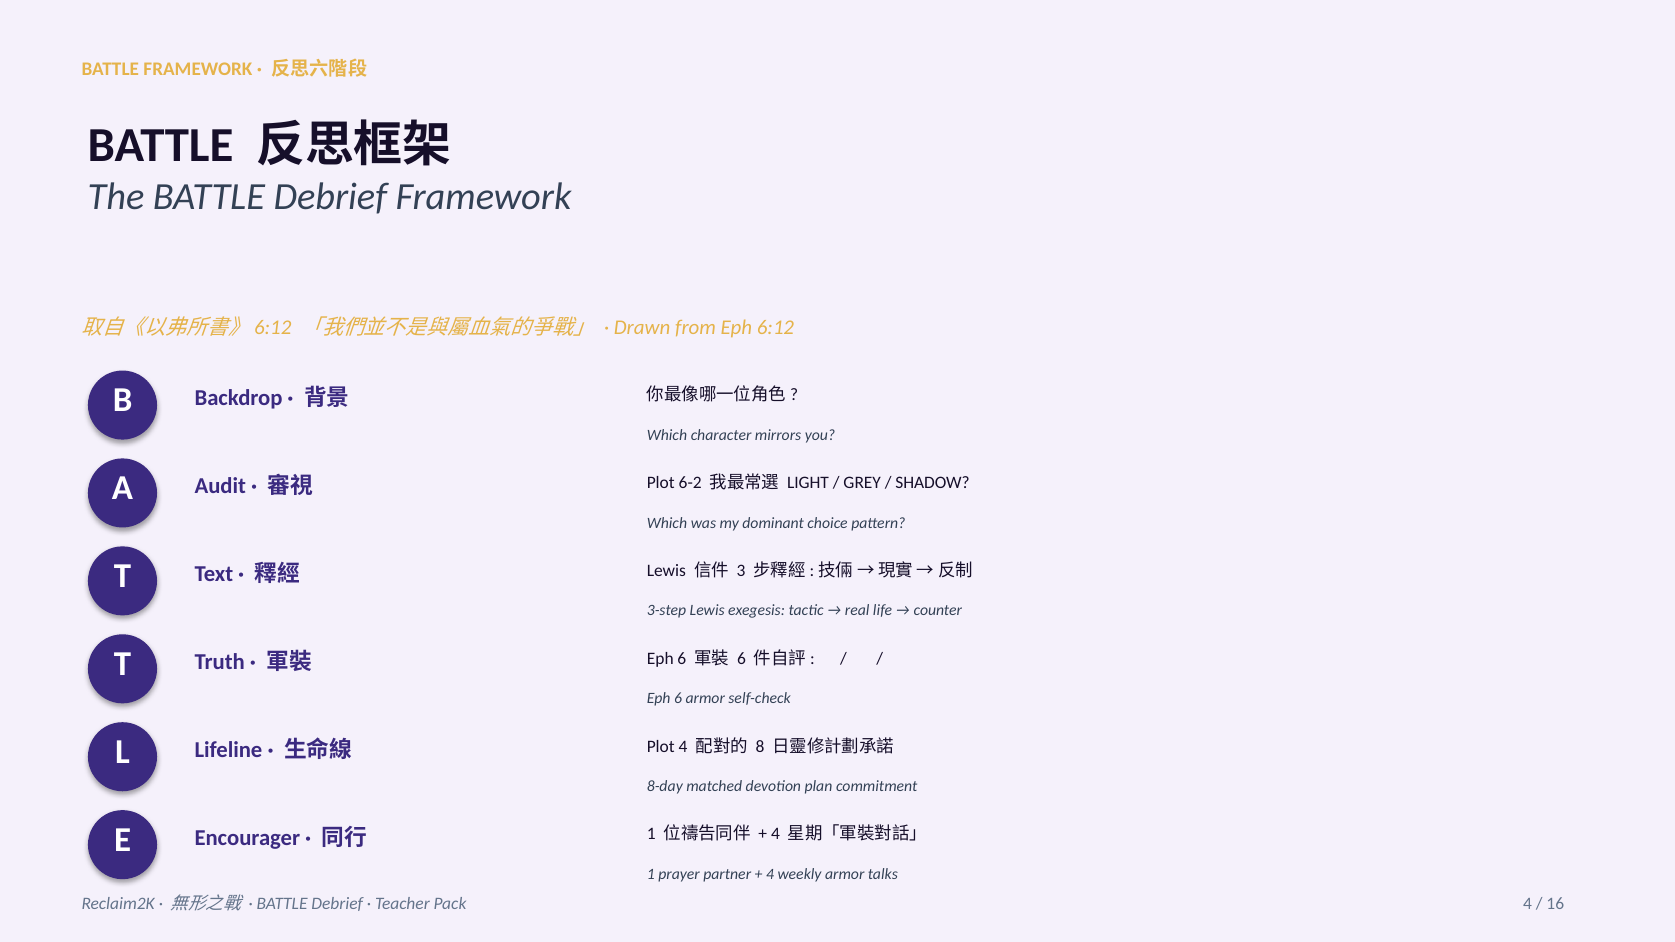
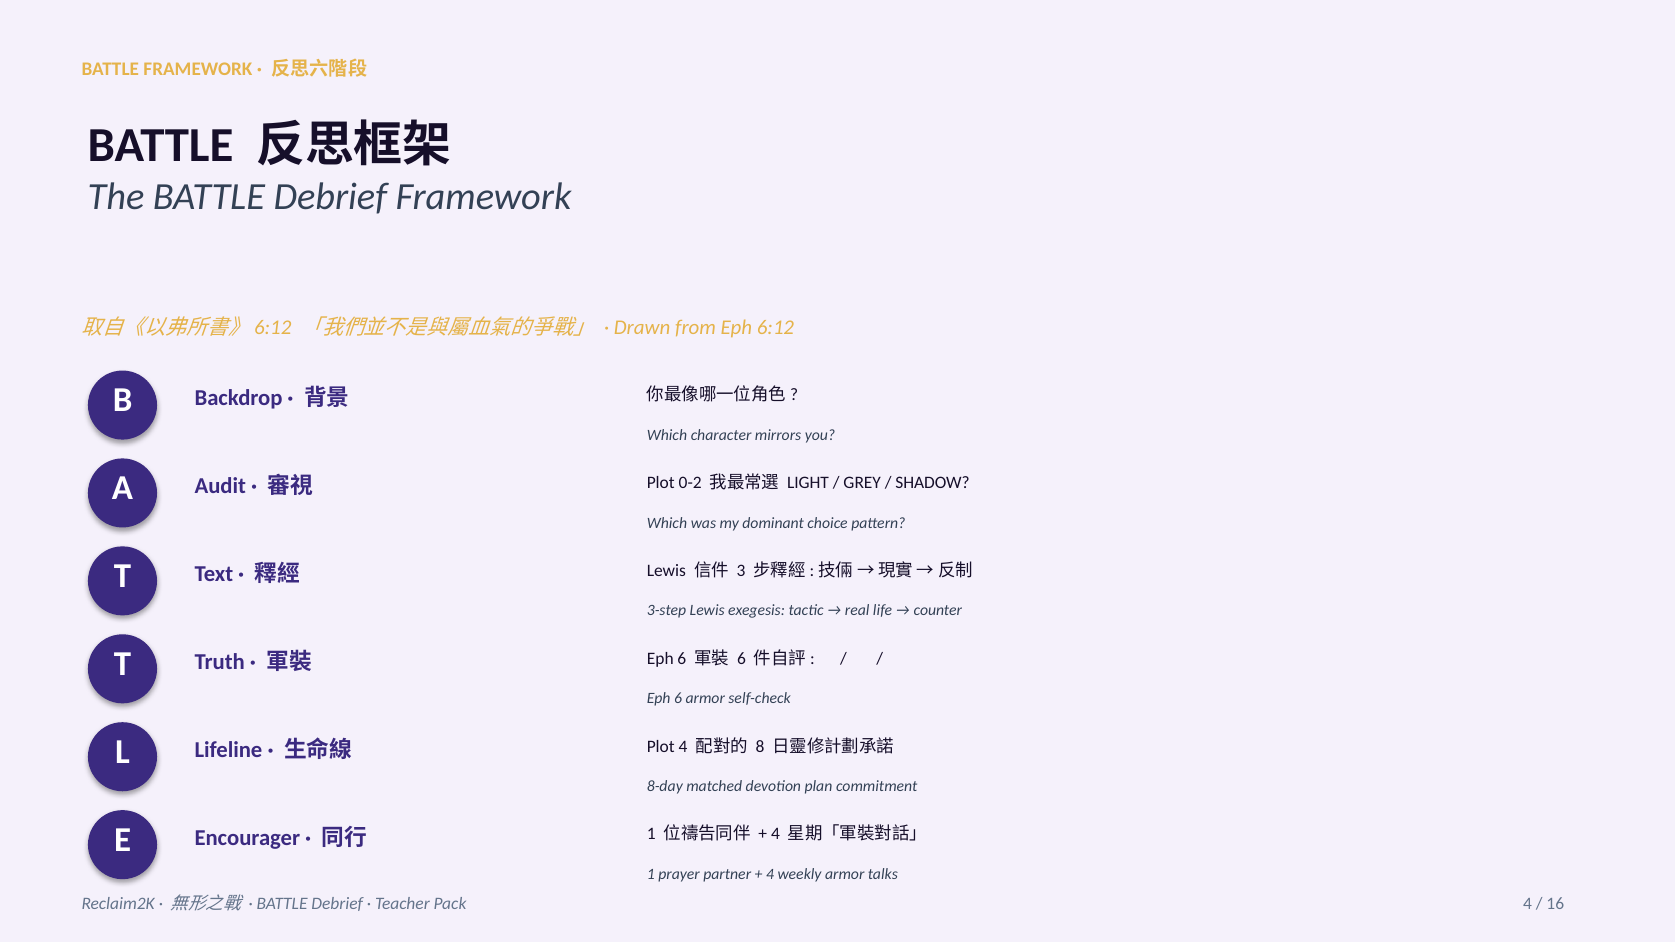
6-2: 6-2 -> 0-2
